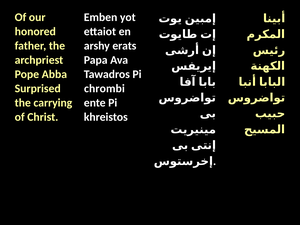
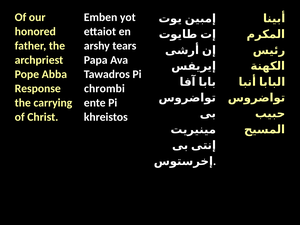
erats: erats -> tears
Surprised: Surprised -> Response
